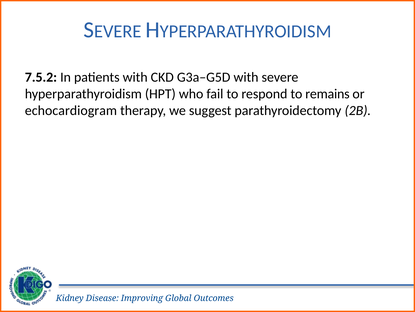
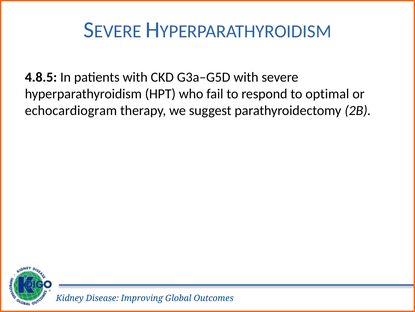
7.5.2: 7.5.2 -> 4.8.5
remains: remains -> optimal
